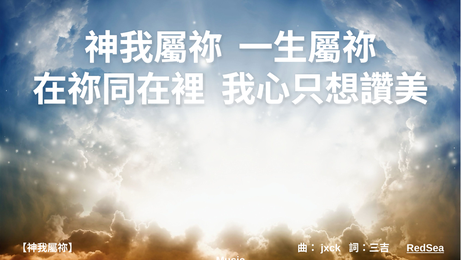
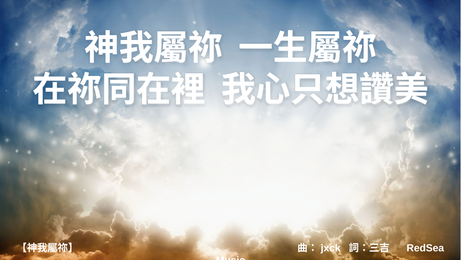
RedSea underline: present -> none
